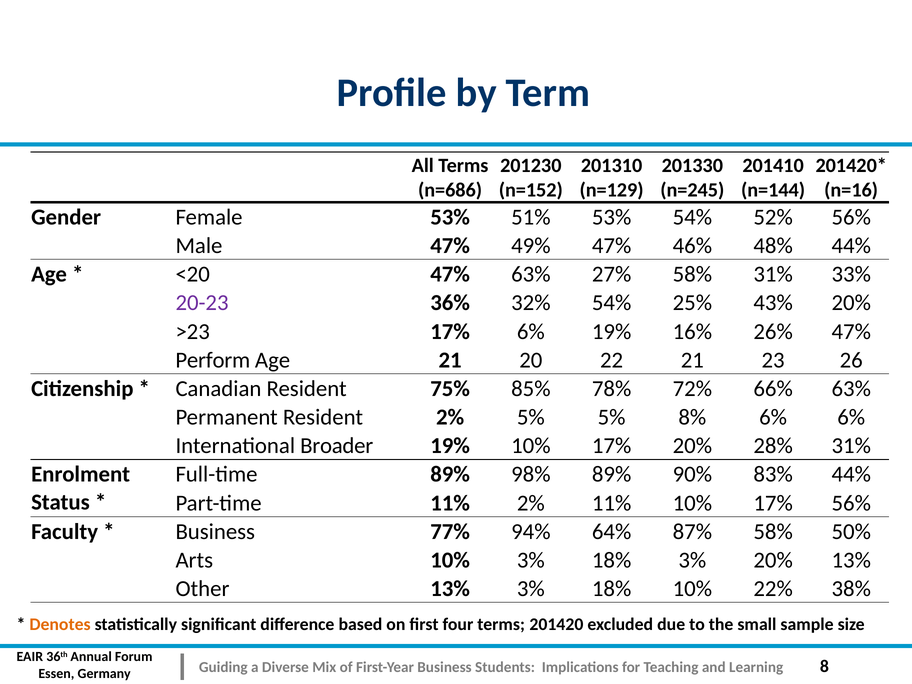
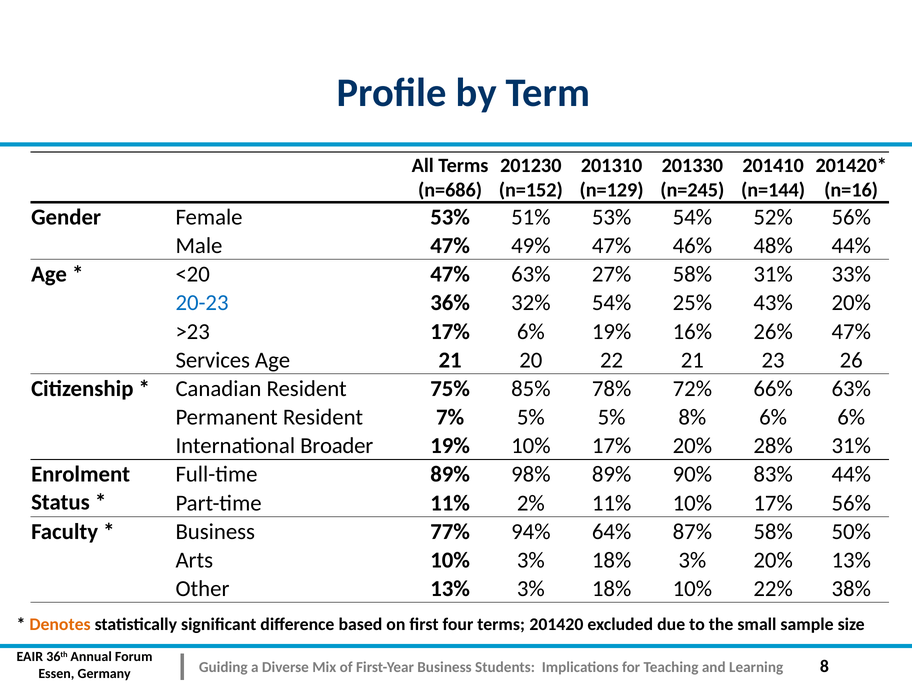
20-23 colour: purple -> blue
Perform: Perform -> Services
Resident 2%: 2% -> 7%
